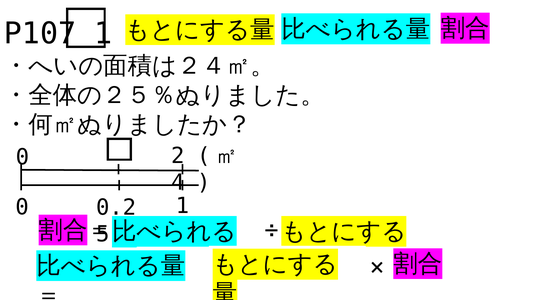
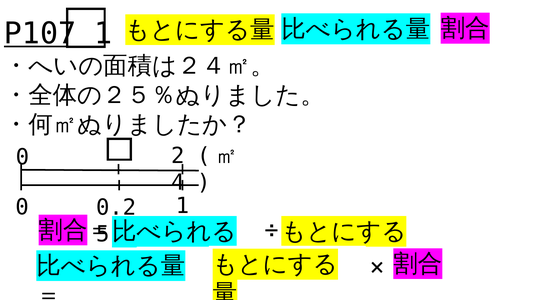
P107 underline: none -> present
